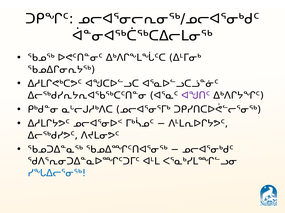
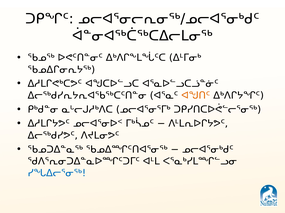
ᐊᖑᑎᑦ colour: purple -> orange
